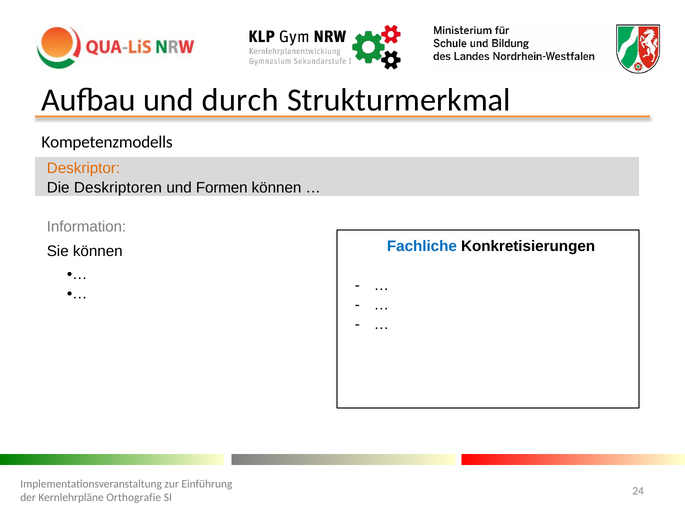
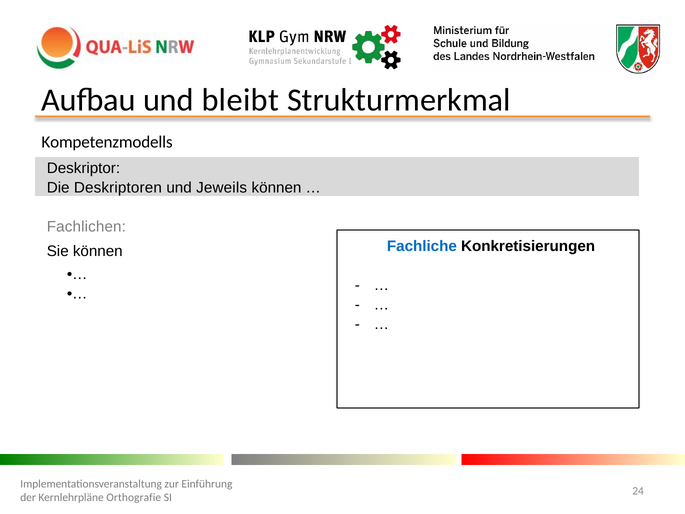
durch: durch -> bleibt
Deskriptor colour: orange -> black
Formen: Formen -> Jeweils
Information: Information -> Fachlichen
